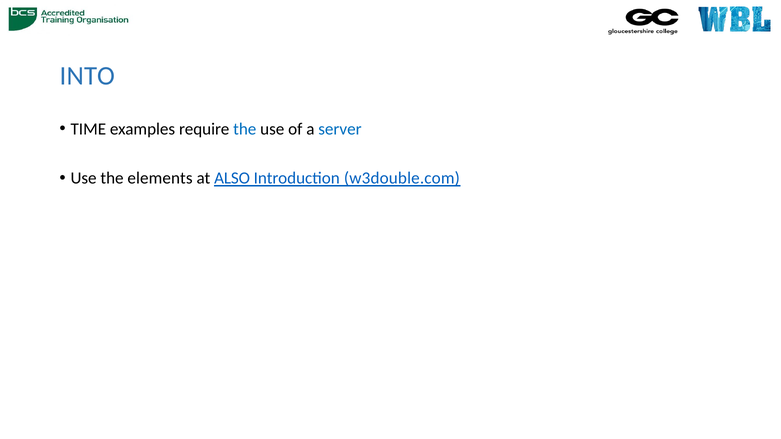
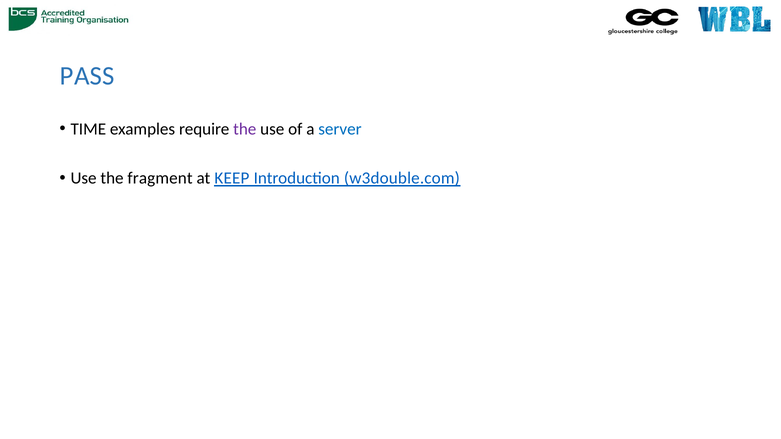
INTO: INTO -> PASS
the at (245, 129) colour: blue -> purple
elements: elements -> fragment
ALSO: ALSO -> KEEP
